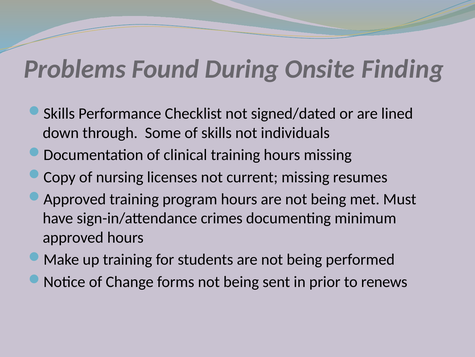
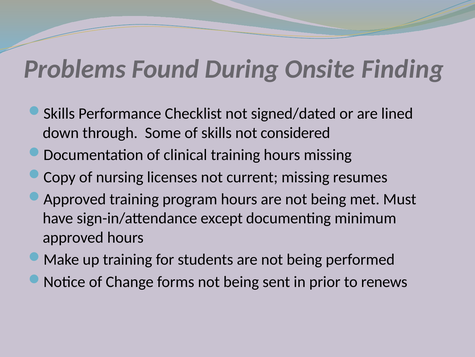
individuals: individuals -> considered
crimes: crimes -> except
